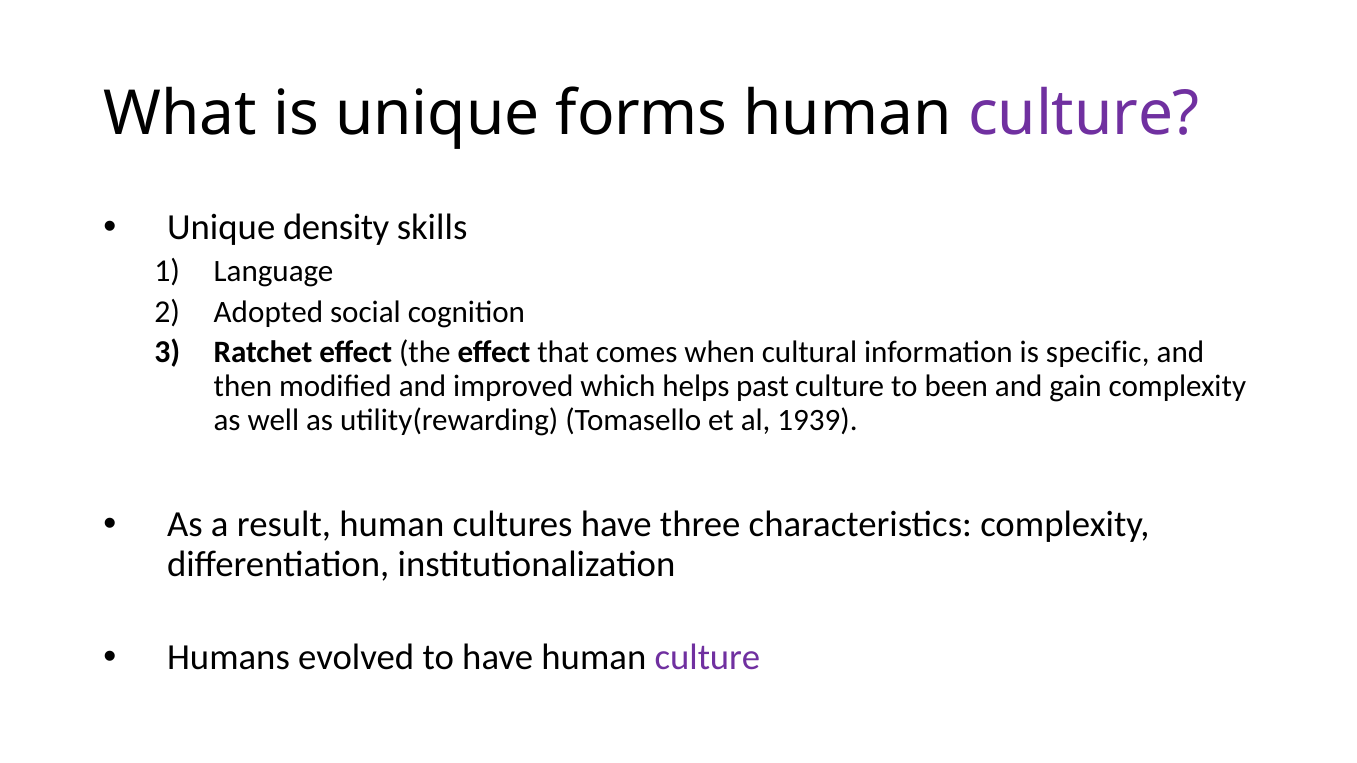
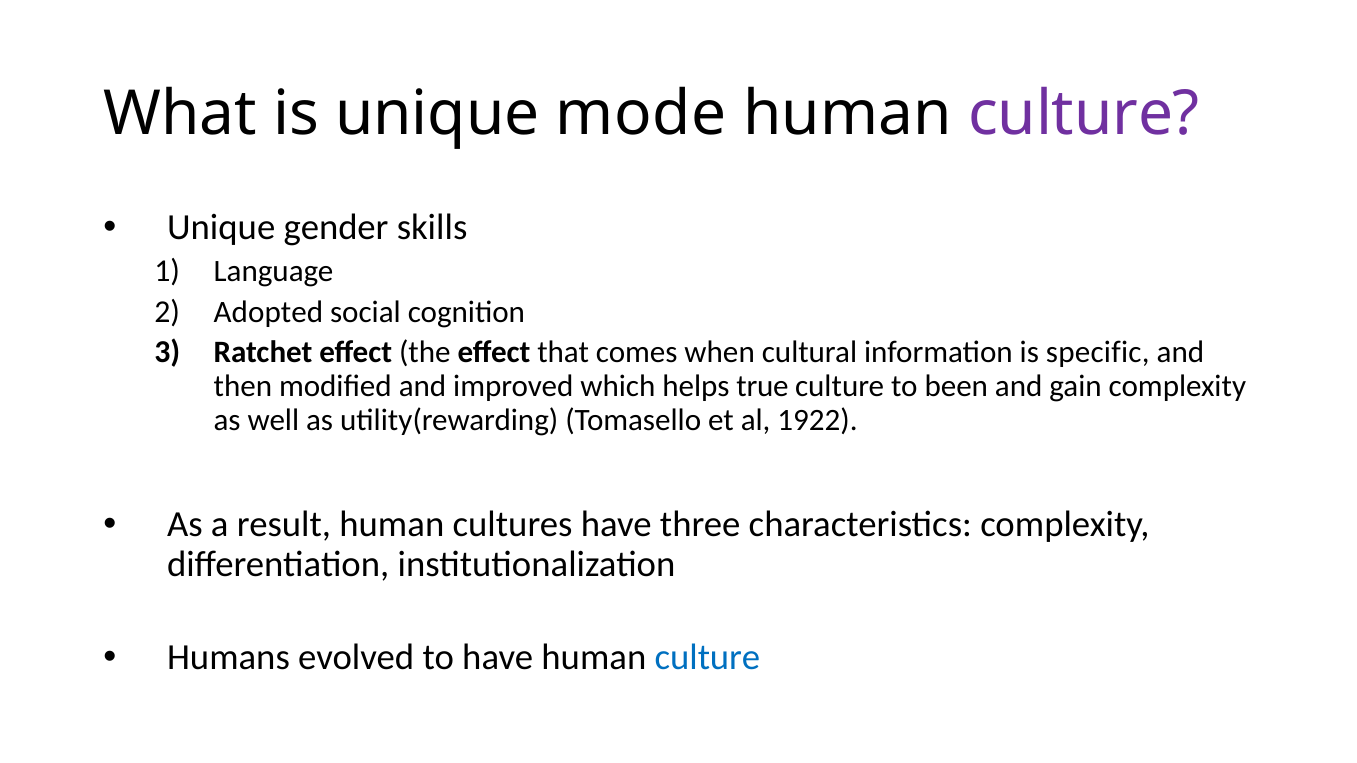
forms: forms -> mode
density: density -> gender
past: past -> true
1939: 1939 -> 1922
culture at (707, 658) colour: purple -> blue
